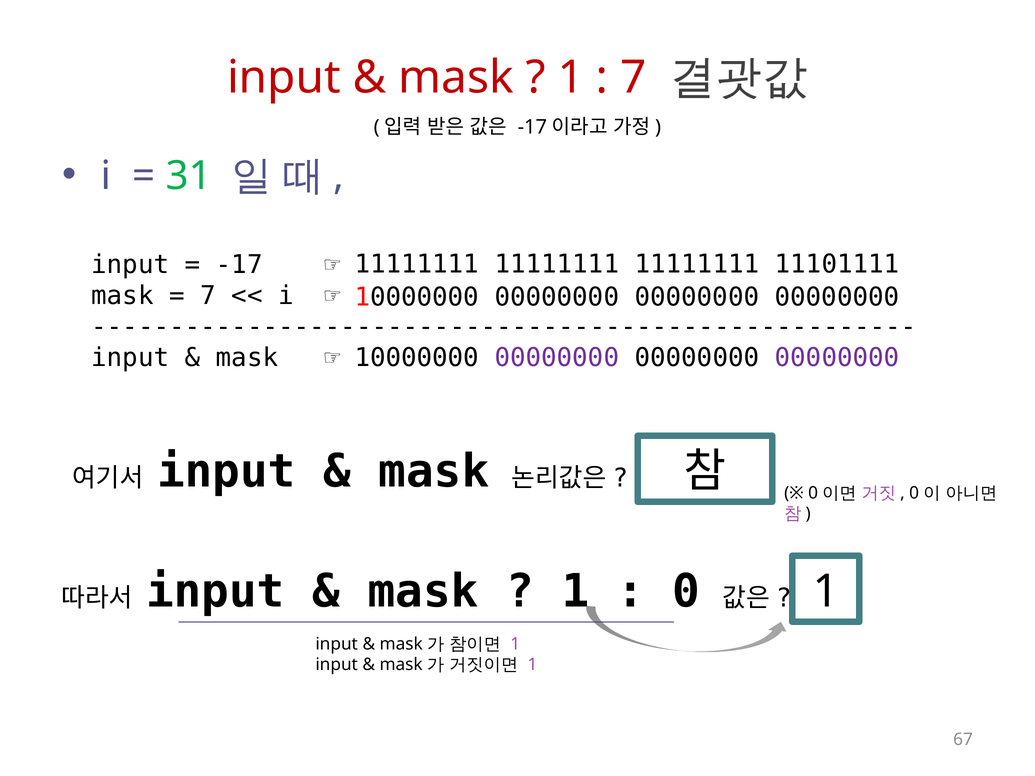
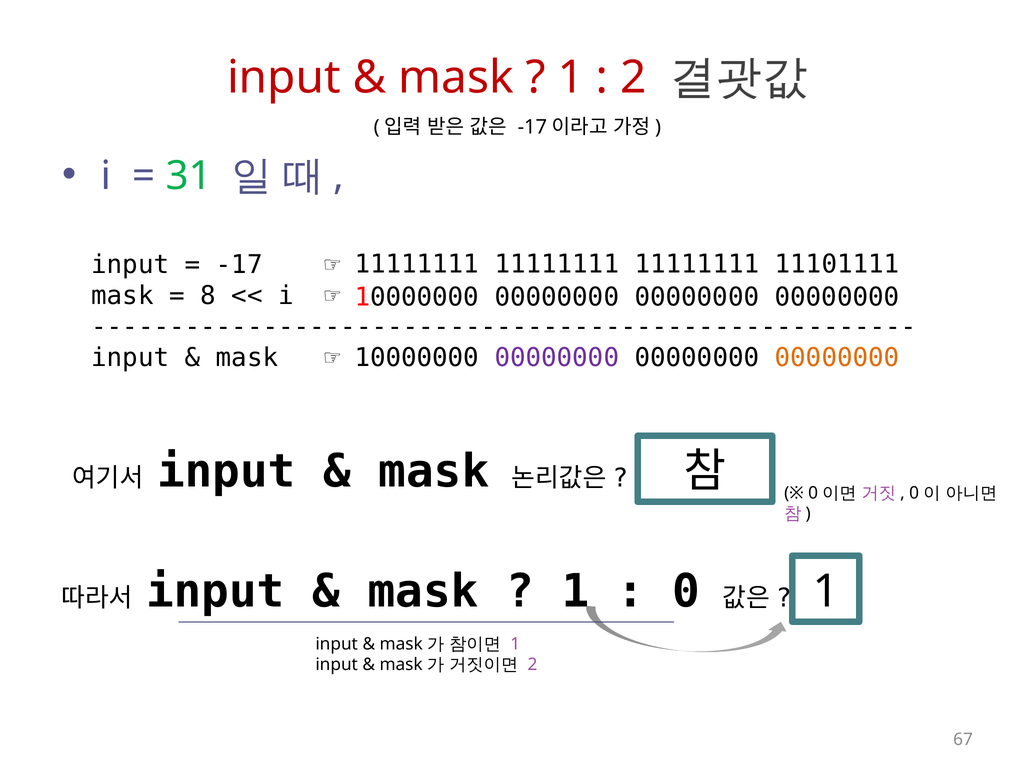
7 at (633, 78): 7 -> 2
7 at (208, 296): 7 -> 8
00000000 at (837, 358) colour: purple -> orange
1 at (532, 665): 1 -> 2
